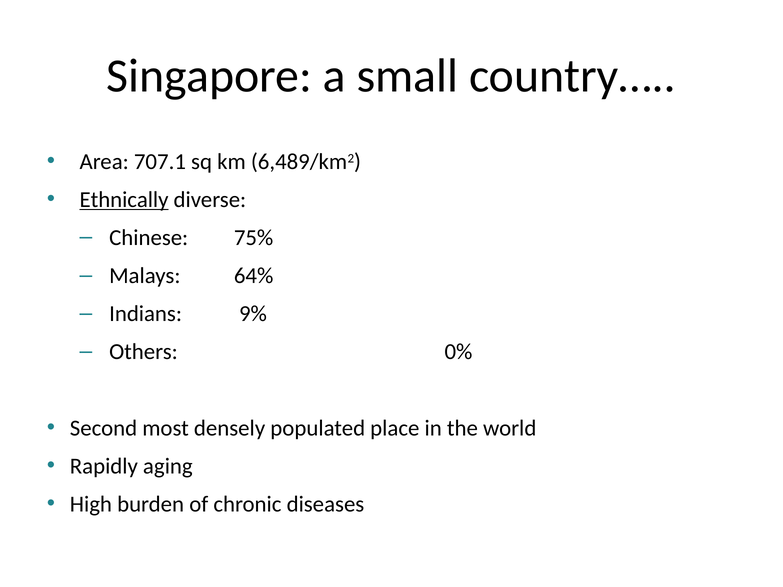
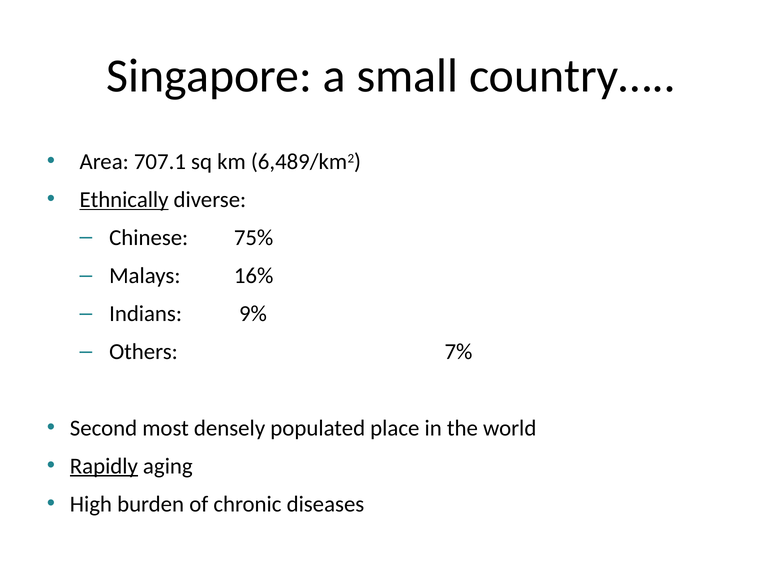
64%: 64% -> 16%
0%: 0% -> 7%
Rapidly underline: none -> present
